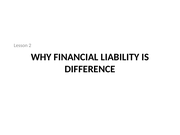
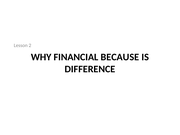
LIABILITY: LIABILITY -> BECAUSE
